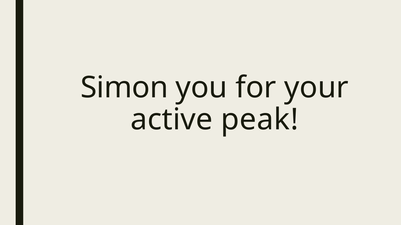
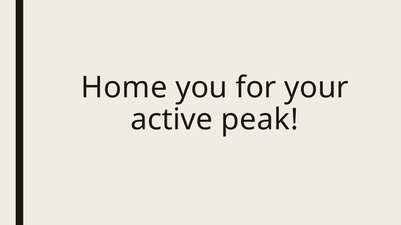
Simon: Simon -> Home
